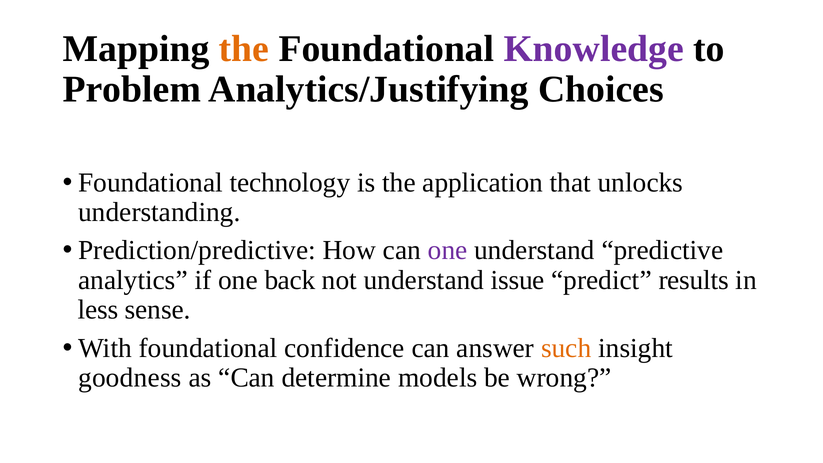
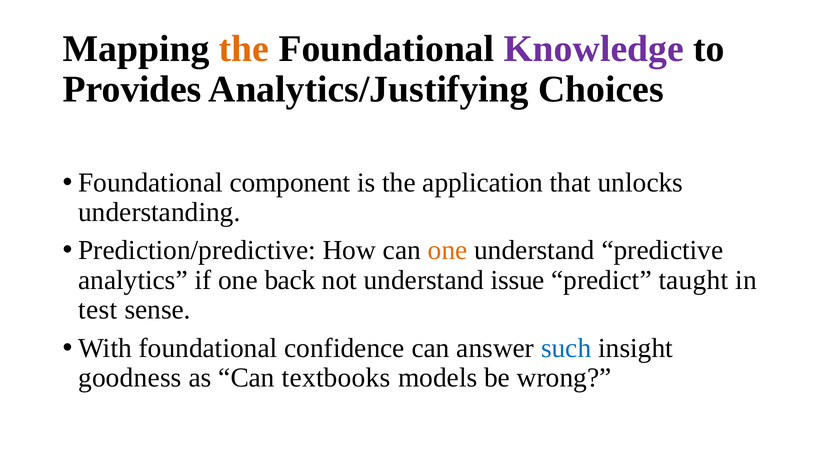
Problem: Problem -> Provides
technology: technology -> component
one at (448, 250) colour: purple -> orange
results: results -> taught
less: less -> test
such colour: orange -> blue
determine: determine -> textbooks
